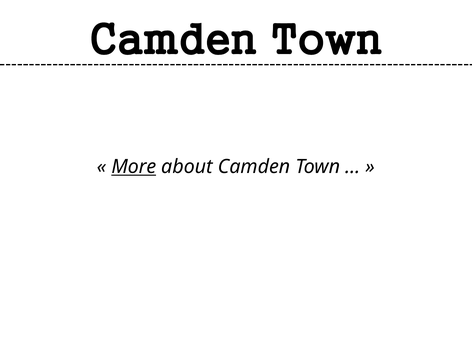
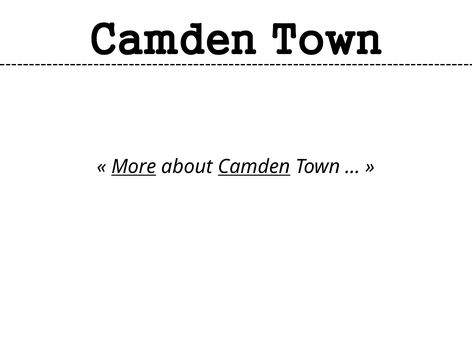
Camden at (254, 167) underline: none -> present
